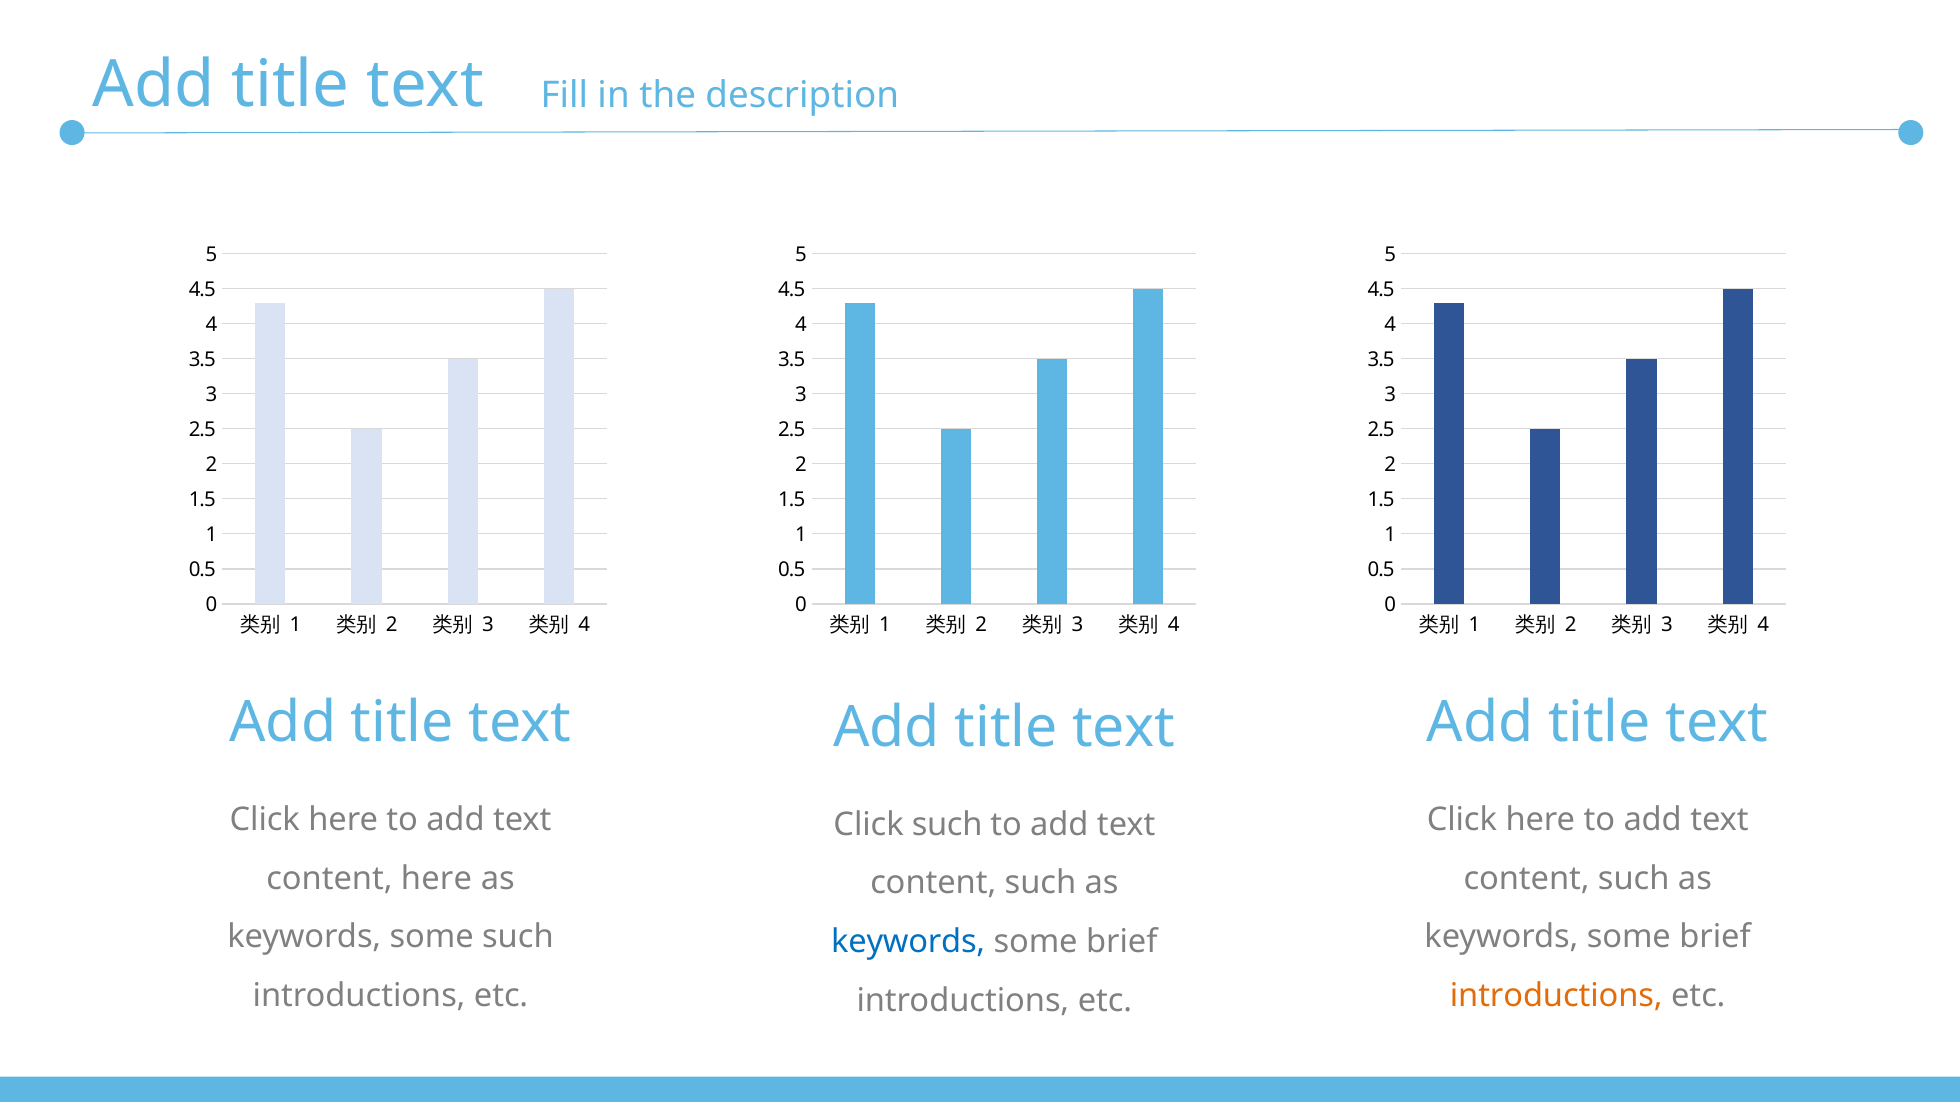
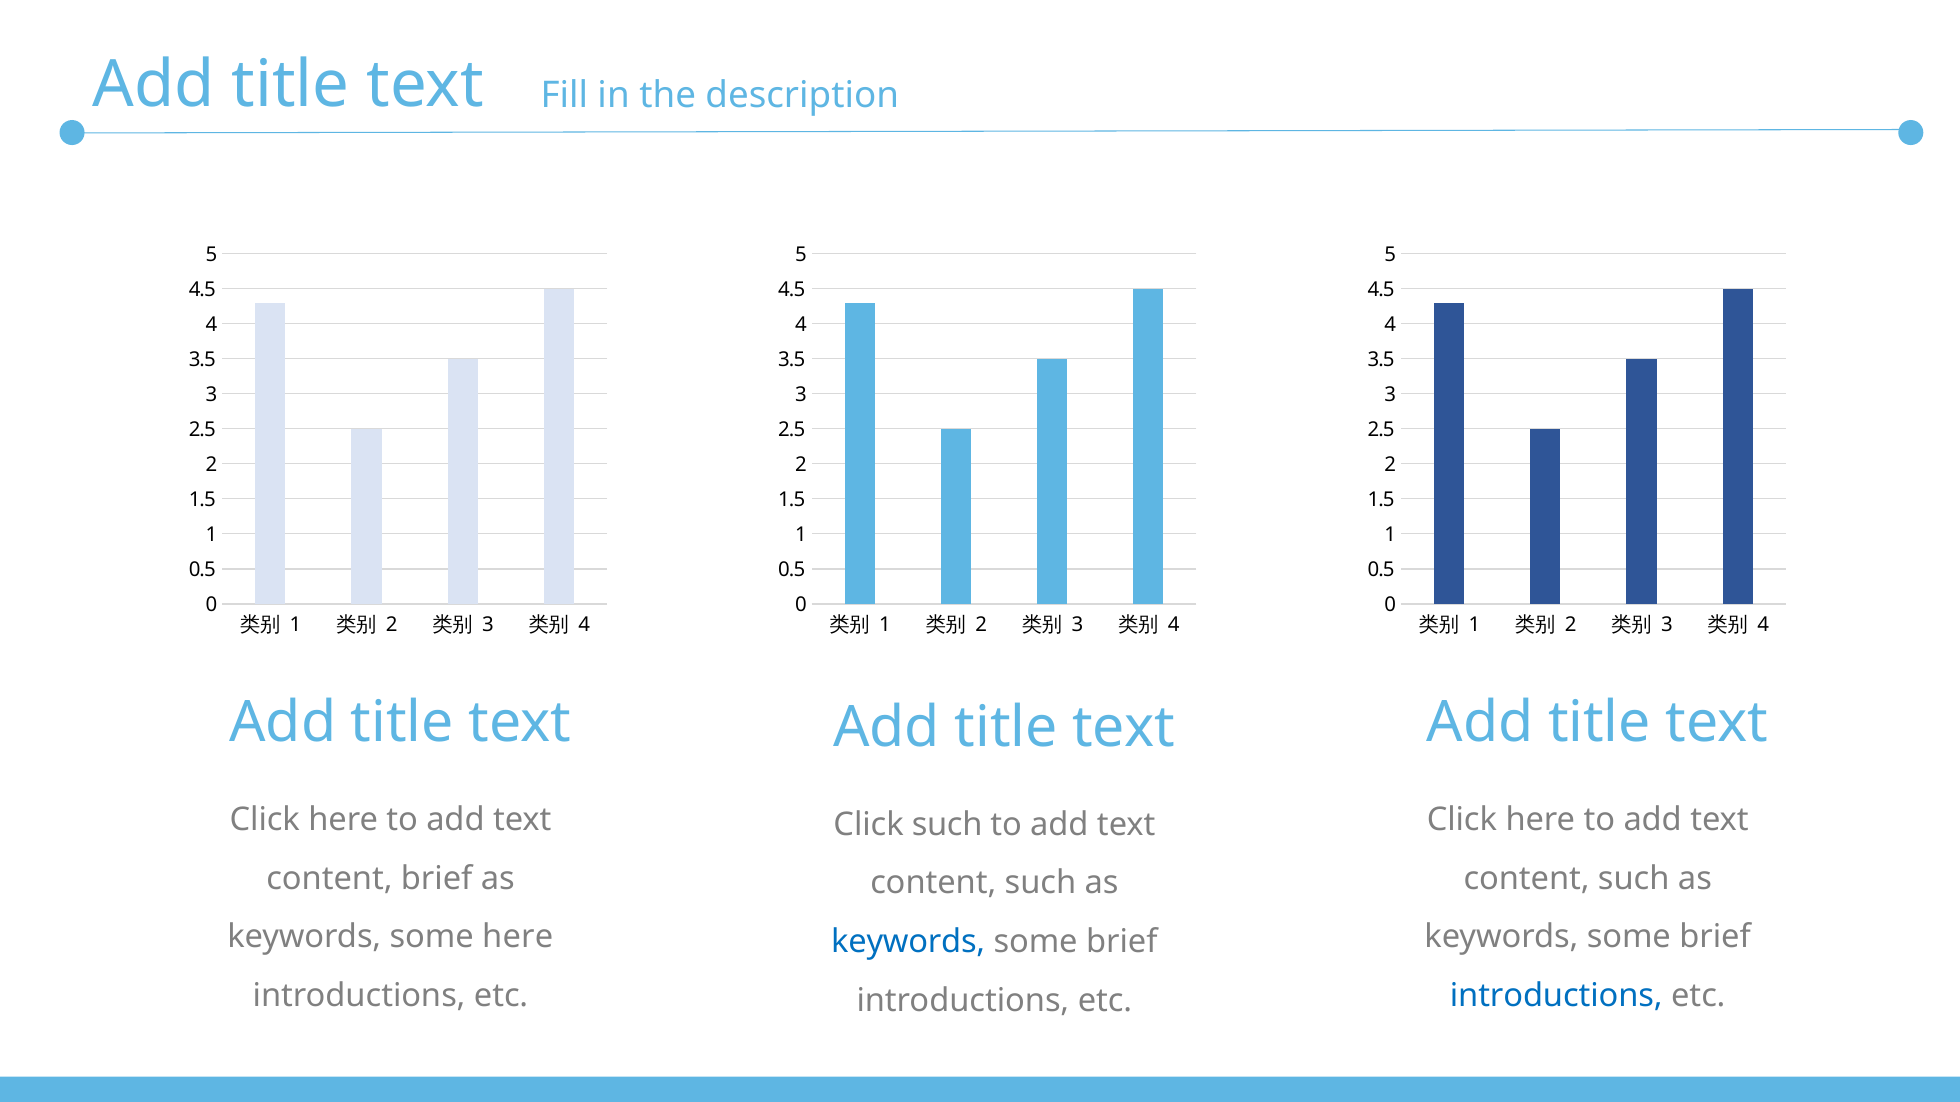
content here: here -> brief
some such: such -> here
introductions at (1556, 996) colour: orange -> blue
